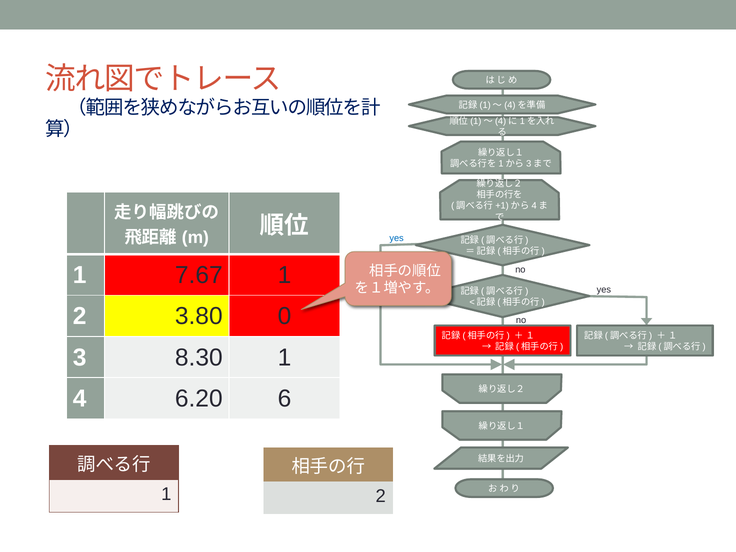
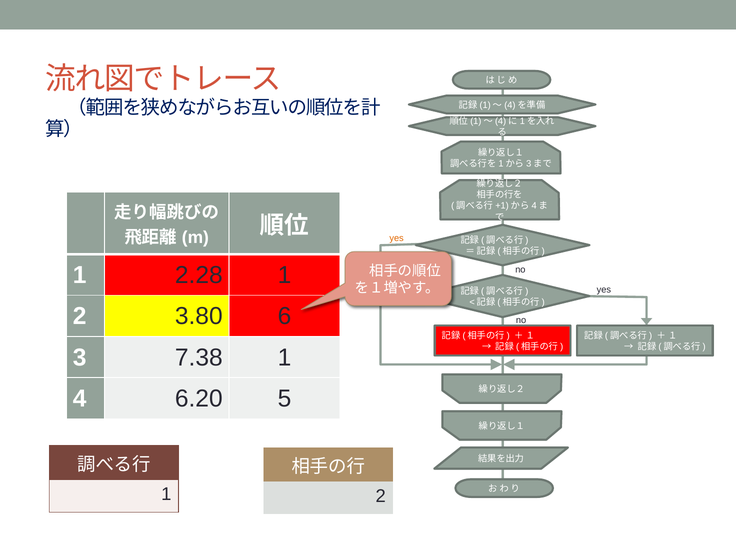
yes at (397, 238) colour: blue -> orange
7.67: 7.67 -> 2.28
0: 0 -> 6
8.30: 8.30 -> 7.38
6: 6 -> 5
